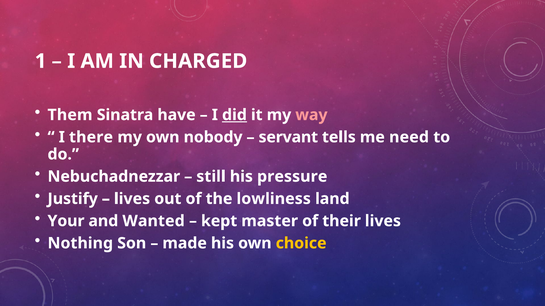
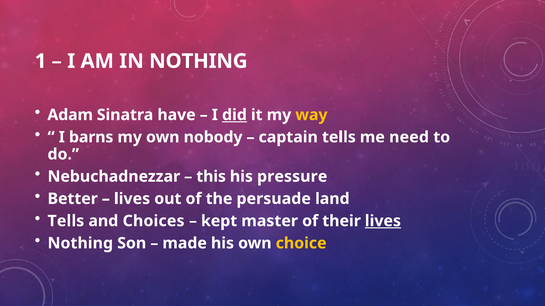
IN CHARGED: CHARGED -> NOTHING
Them: Them -> Adam
way colour: pink -> yellow
there: there -> barns
servant: servant -> captain
still: still -> this
Justify: Justify -> Better
lowliness: lowliness -> persuade
Your at (66, 221): Your -> Tells
Wanted: Wanted -> Choices
lives at (383, 221) underline: none -> present
